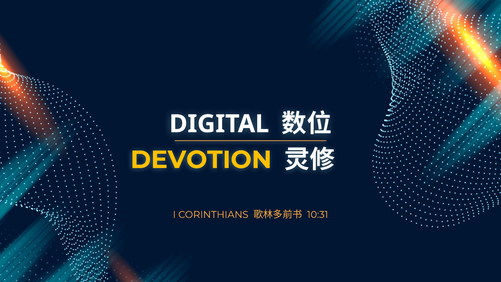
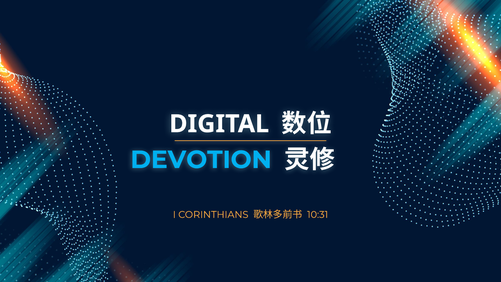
DEVOTION colour: yellow -> light blue
